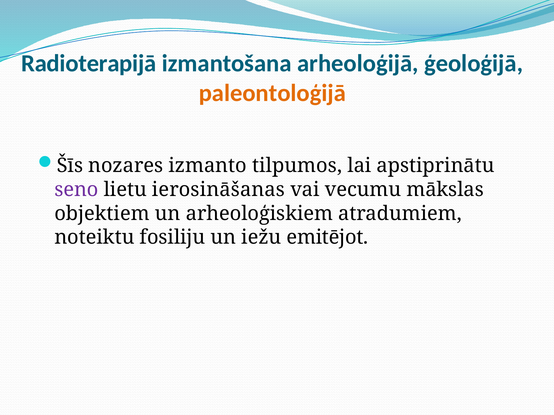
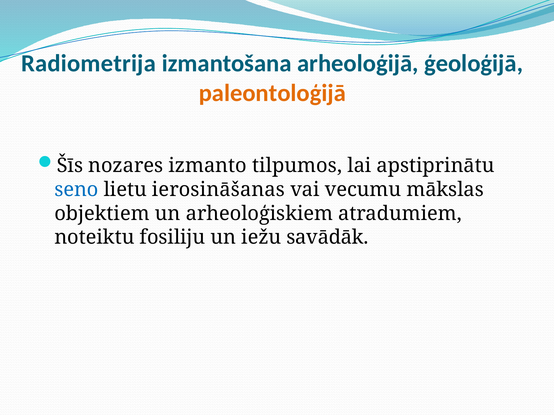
Radioterapijā: Radioterapijā -> Radiometrija
seno colour: purple -> blue
emitējot: emitējot -> savādāk
